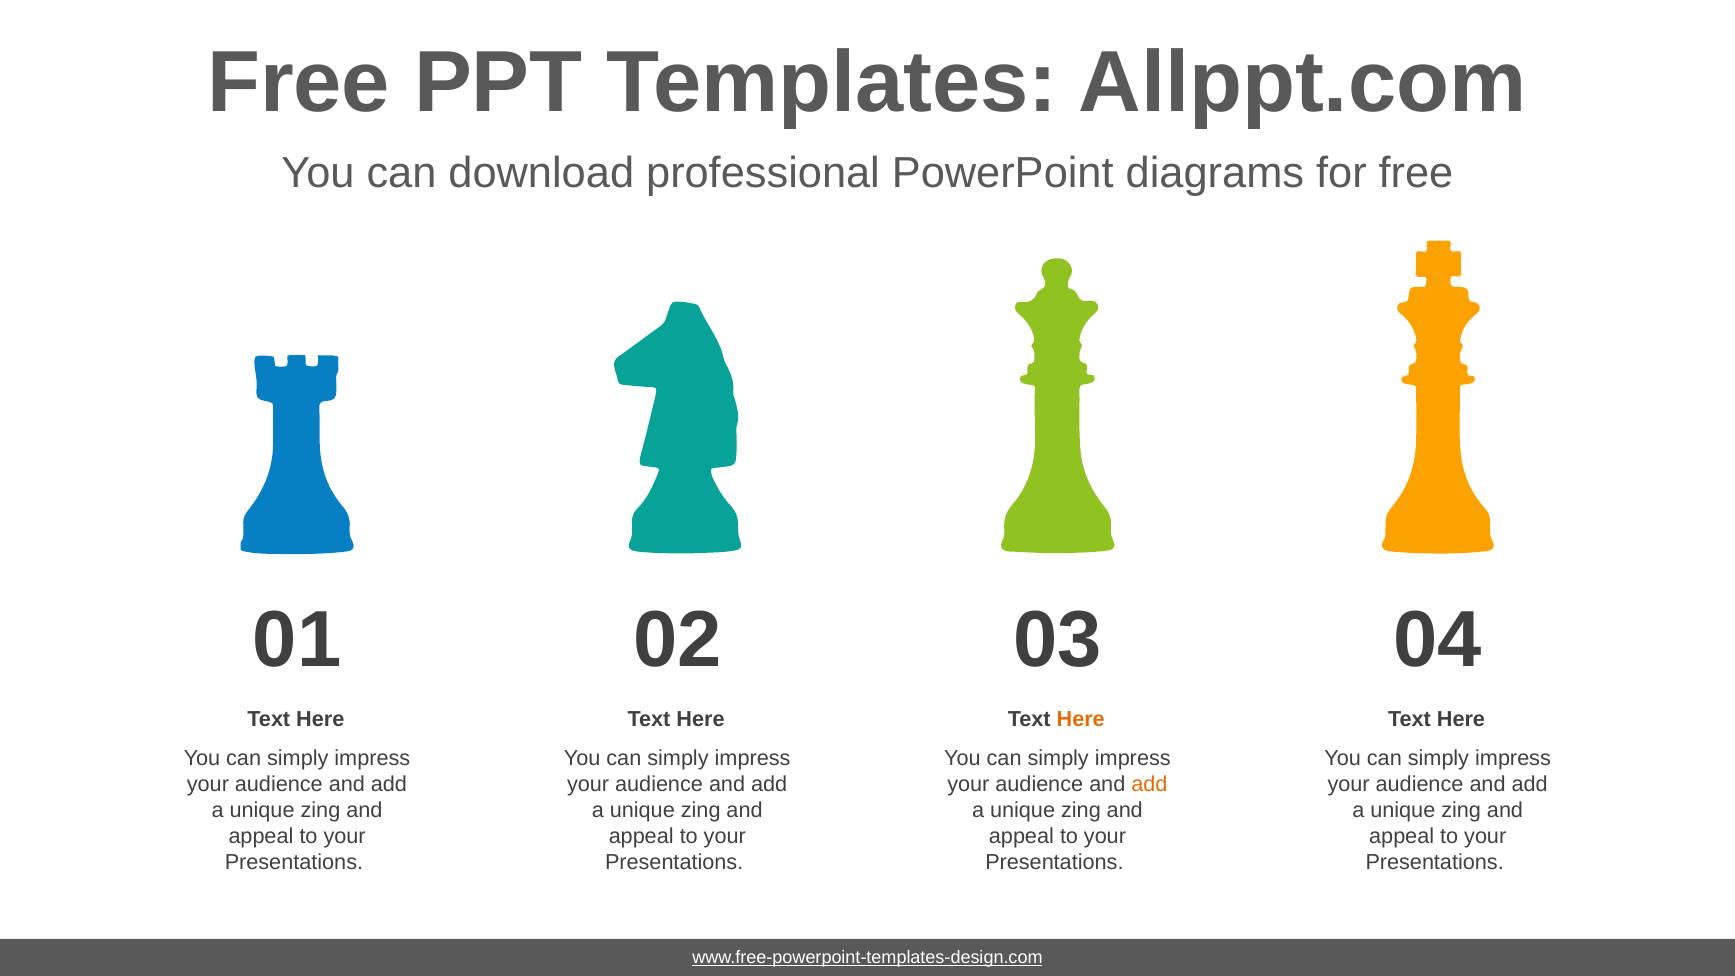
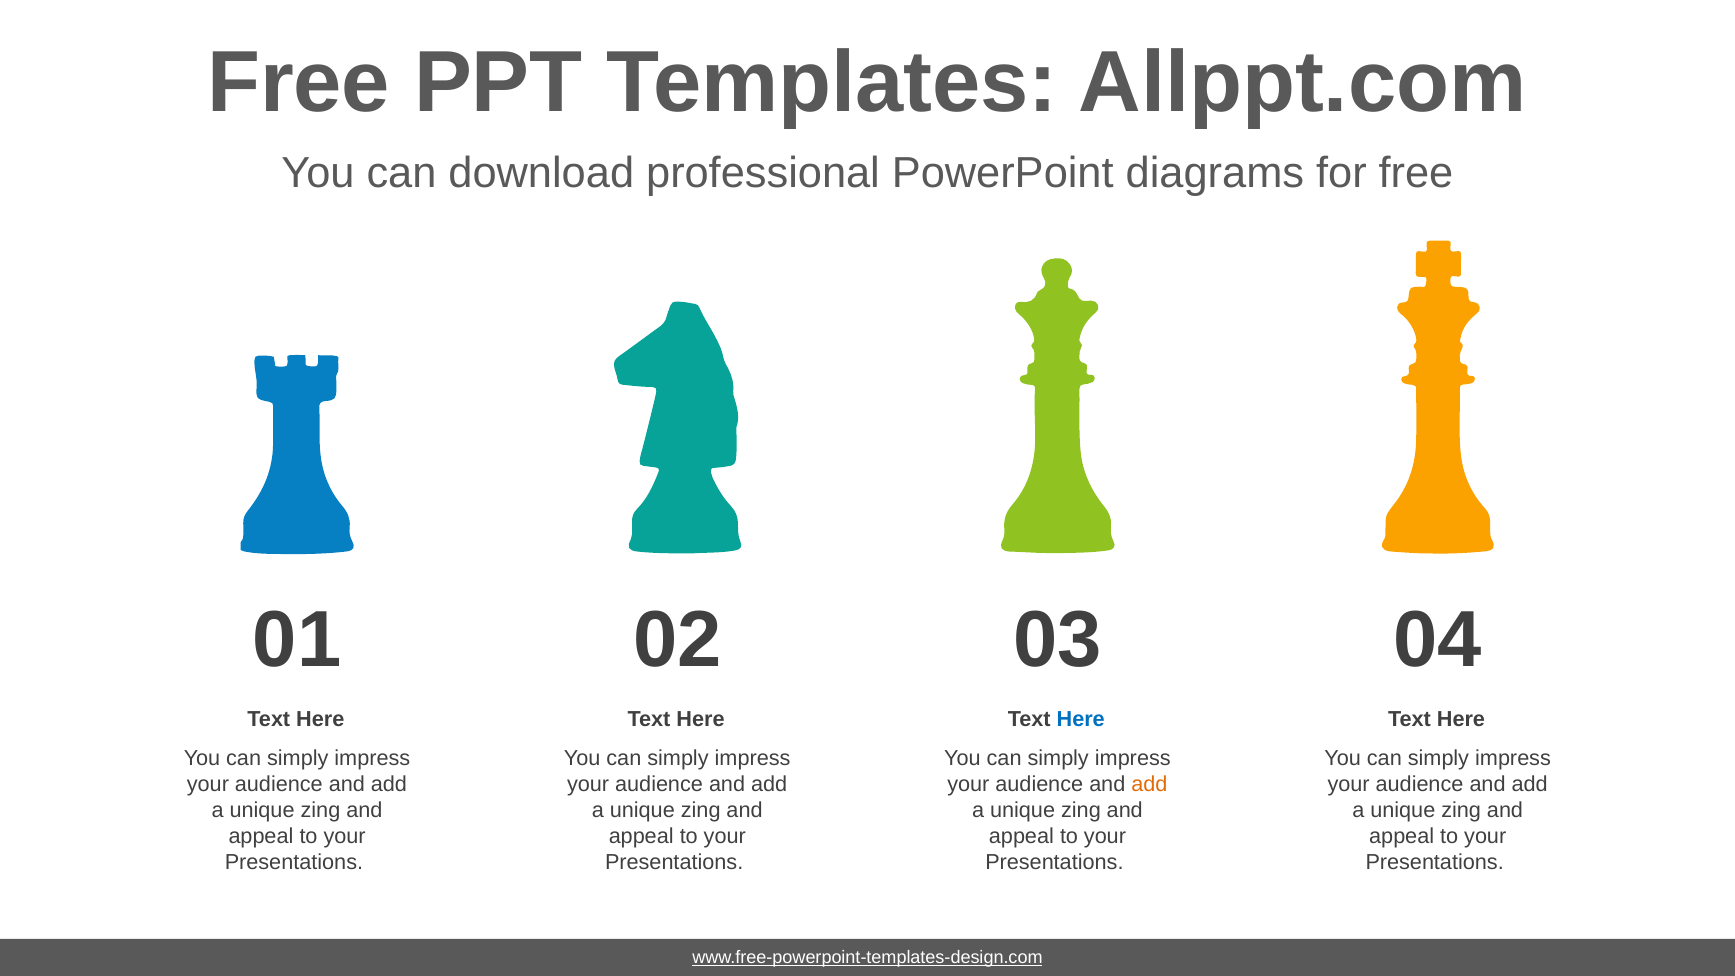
Here at (1081, 719) colour: orange -> blue
